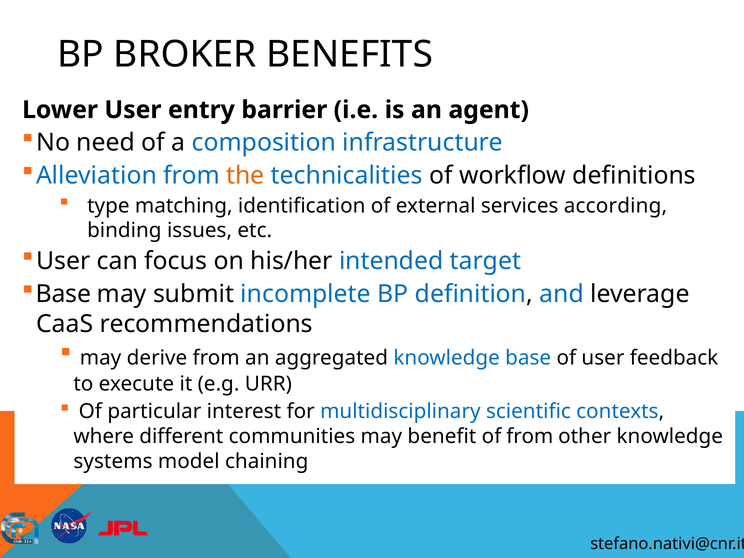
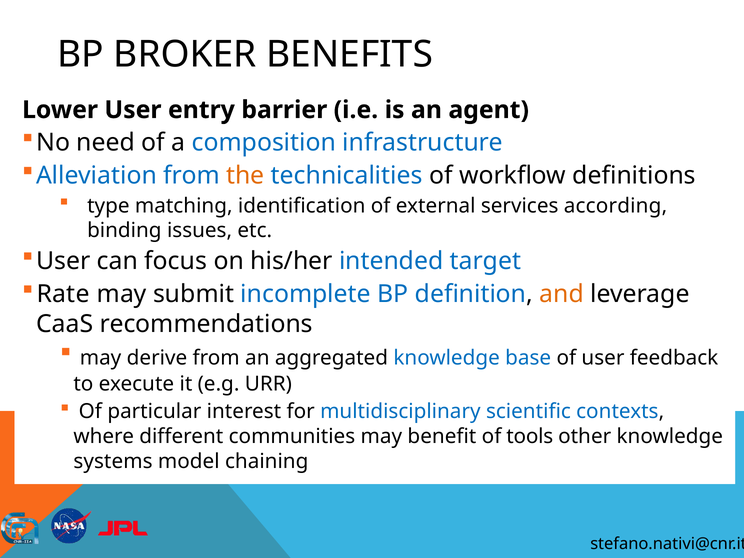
Base at (63, 294): Base -> Rate
and colour: blue -> orange
of from: from -> tools
